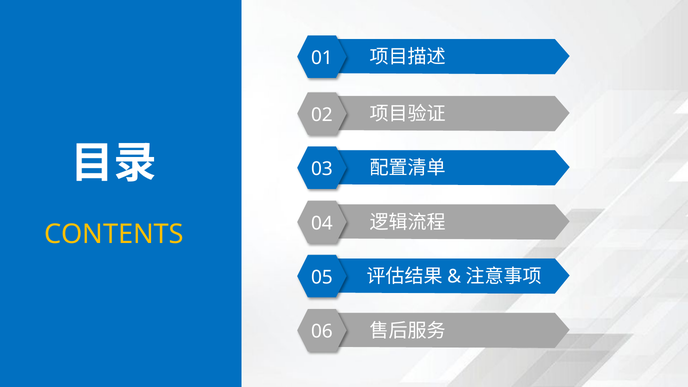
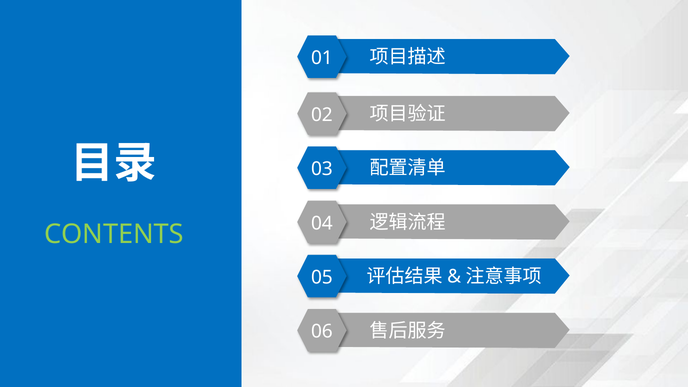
CONTENTS colour: yellow -> light green
